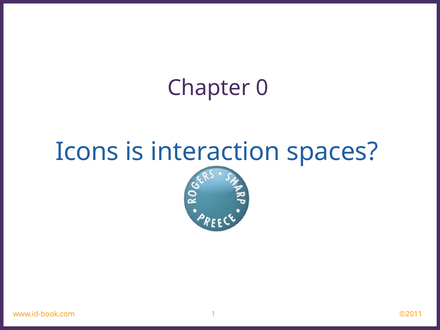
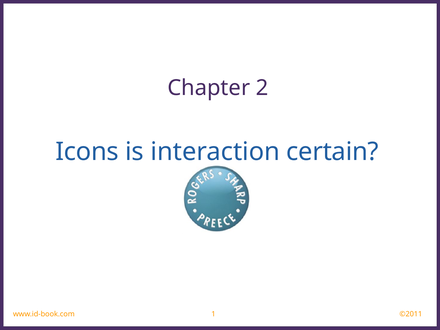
0: 0 -> 2
spaces: spaces -> certain
